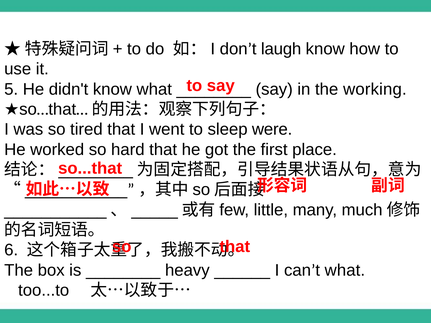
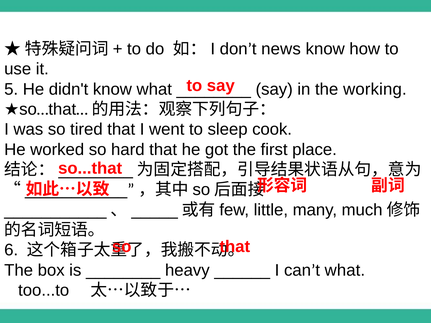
laugh: laugh -> news
were: were -> cook
